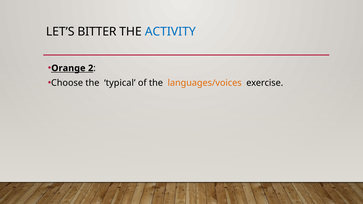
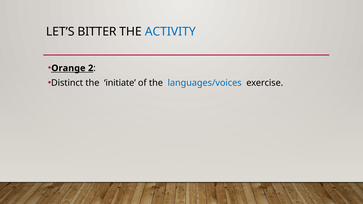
Choose: Choose -> Distinct
typical: typical -> initiate
languages/voices colour: orange -> blue
